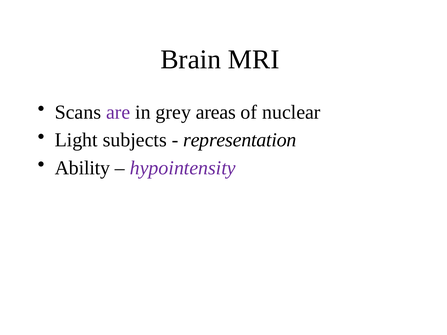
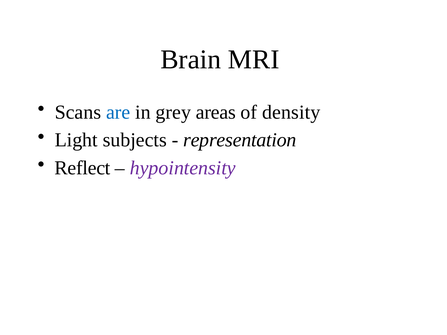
are colour: purple -> blue
nuclear: nuclear -> density
Ability: Ability -> Reflect
